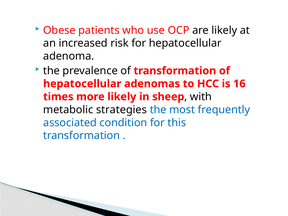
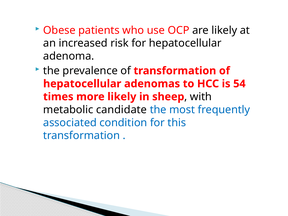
16: 16 -> 54
strategies: strategies -> candidate
